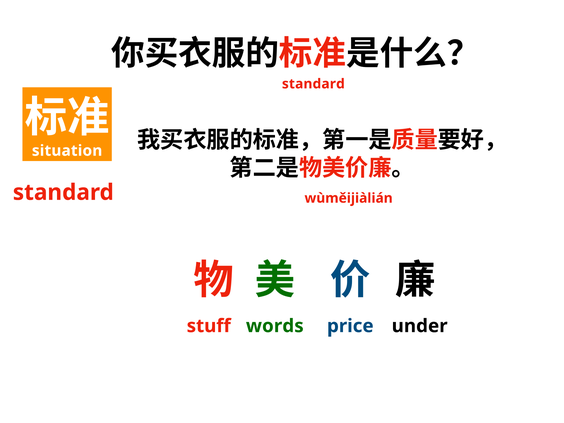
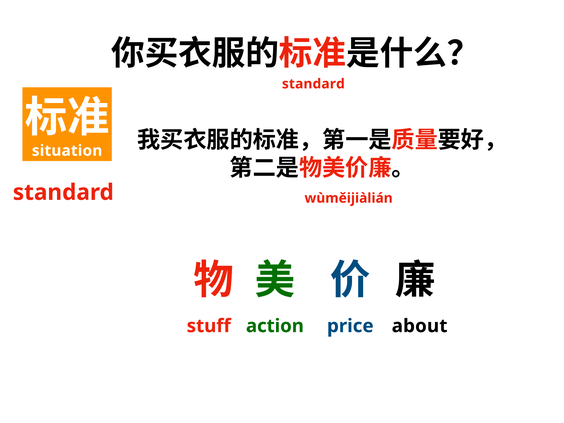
words: words -> action
under: under -> about
